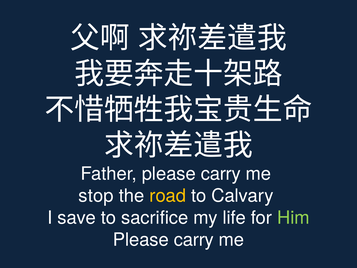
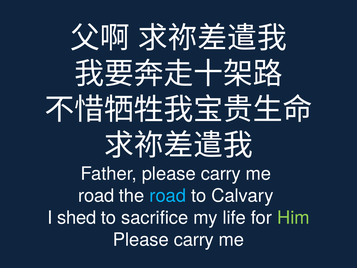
stop at (96, 196): stop -> road
road at (168, 196) colour: yellow -> light blue
save: save -> shed
